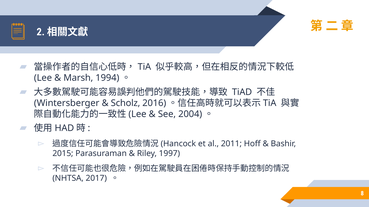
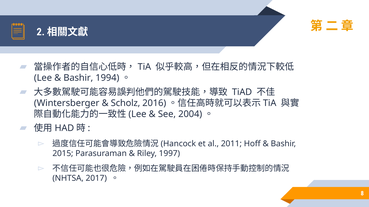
Marsh at (78, 78): Marsh -> Bashir
